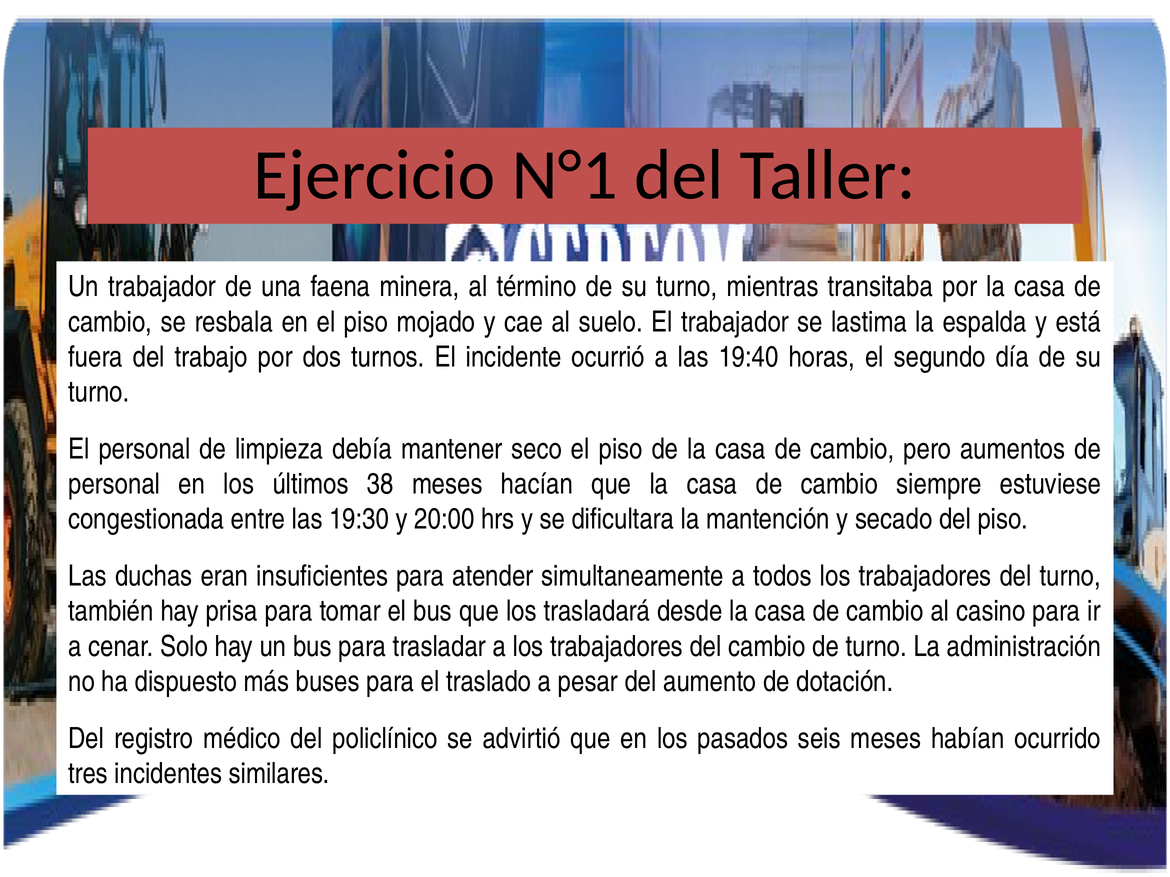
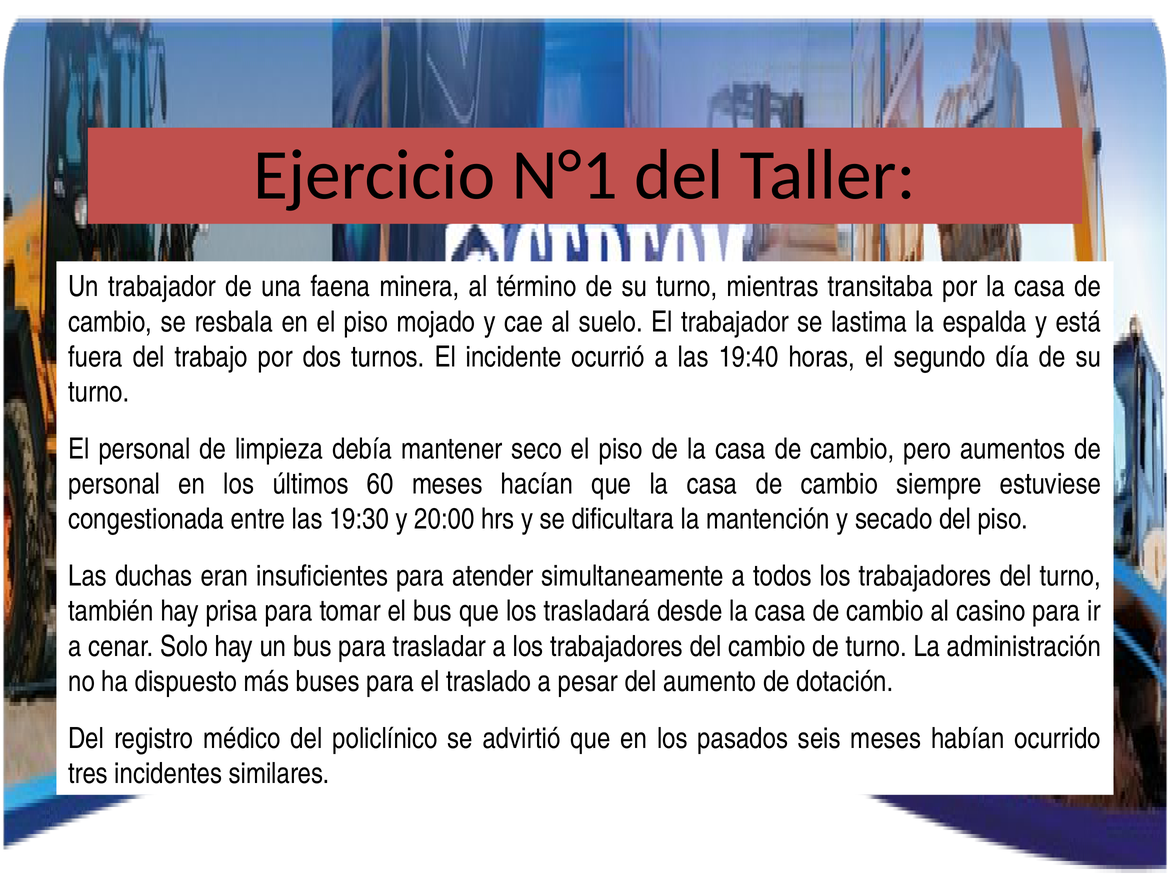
38: 38 -> 60
